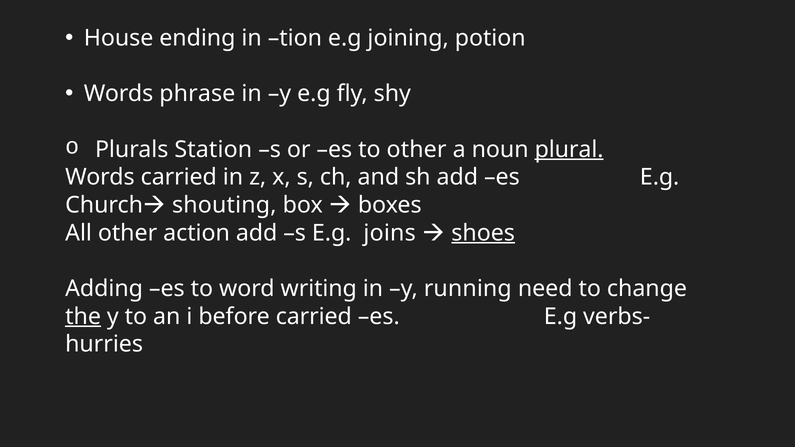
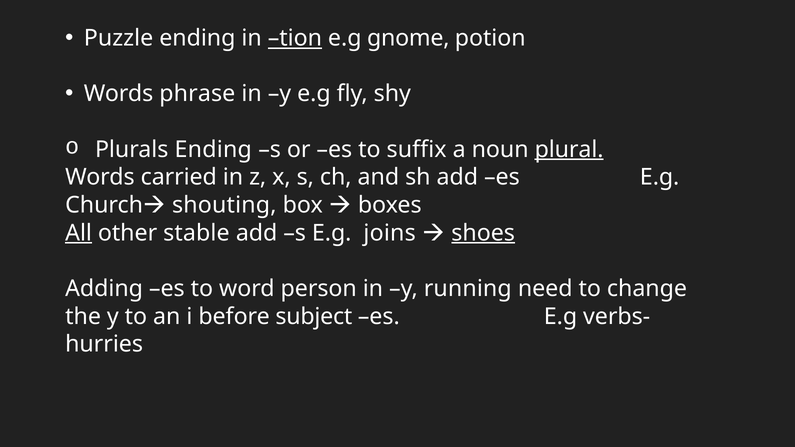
House: House -> Puzzle
tion underline: none -> present
joining: joining -> gnome
Plurals Station: Station -> Ending
to other: other -> suffix
All underline: none -> present
action: action -> stable
writing: writing -> person
the underline: present -> none
before carried: carried -> subject
